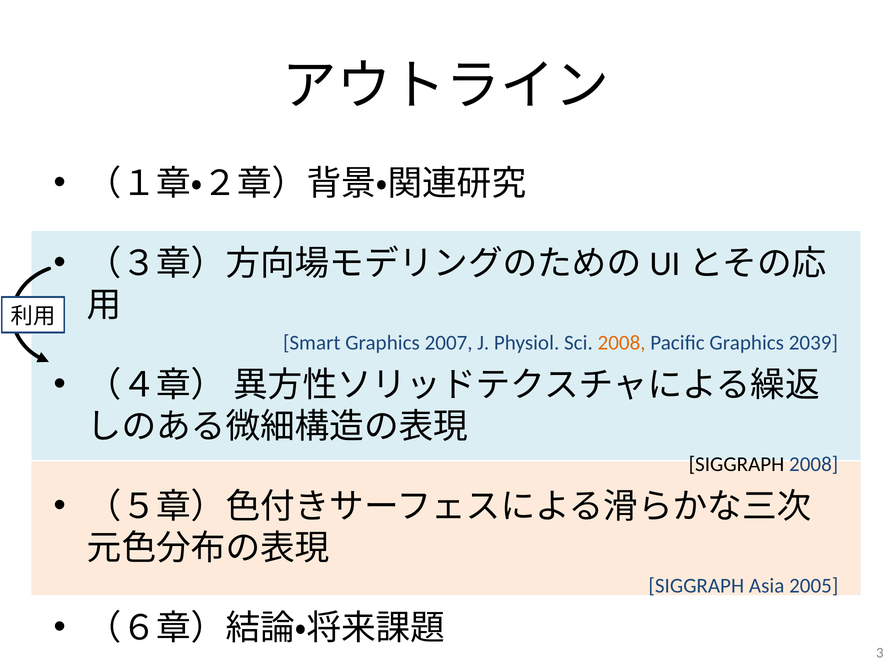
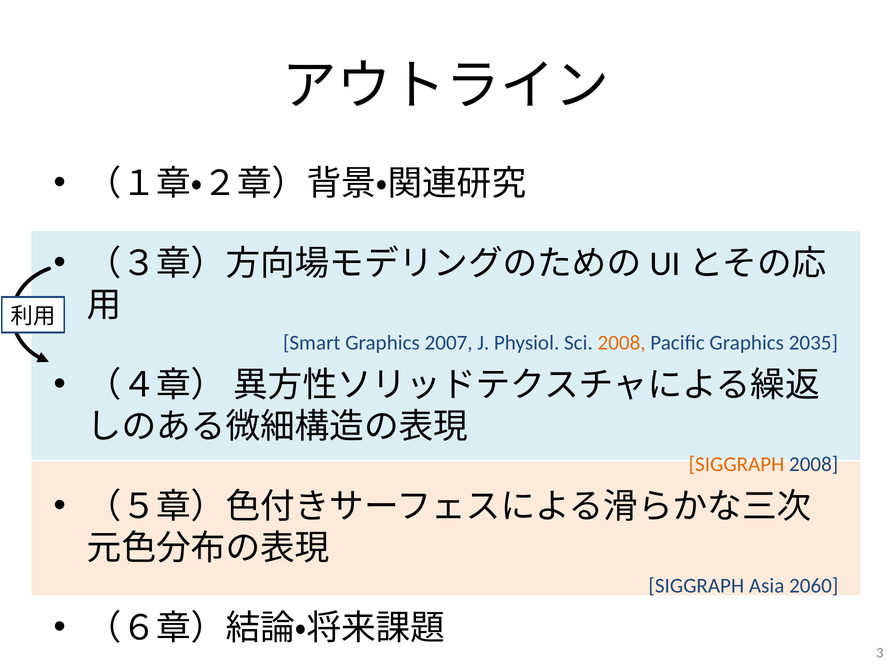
2039: 2039 -> 2035
SIGGRAPH at (736, 464) colour: black -> orange
2005: 2005 -> 2060
